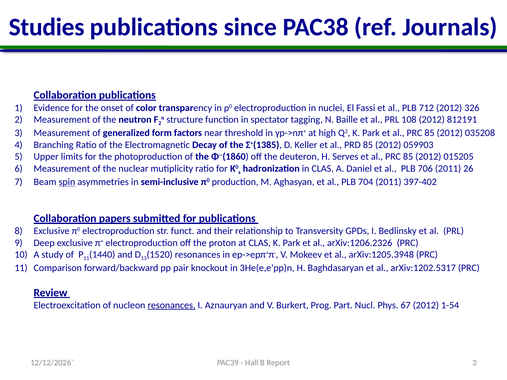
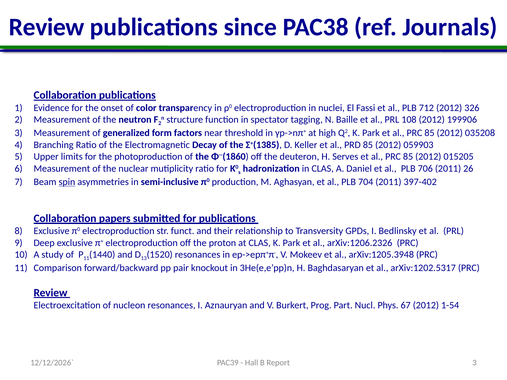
Studies at (47, 27): Studies -> Review
812191: 812191 -> 199906
resonances at (172, 305) underline: present -> none
